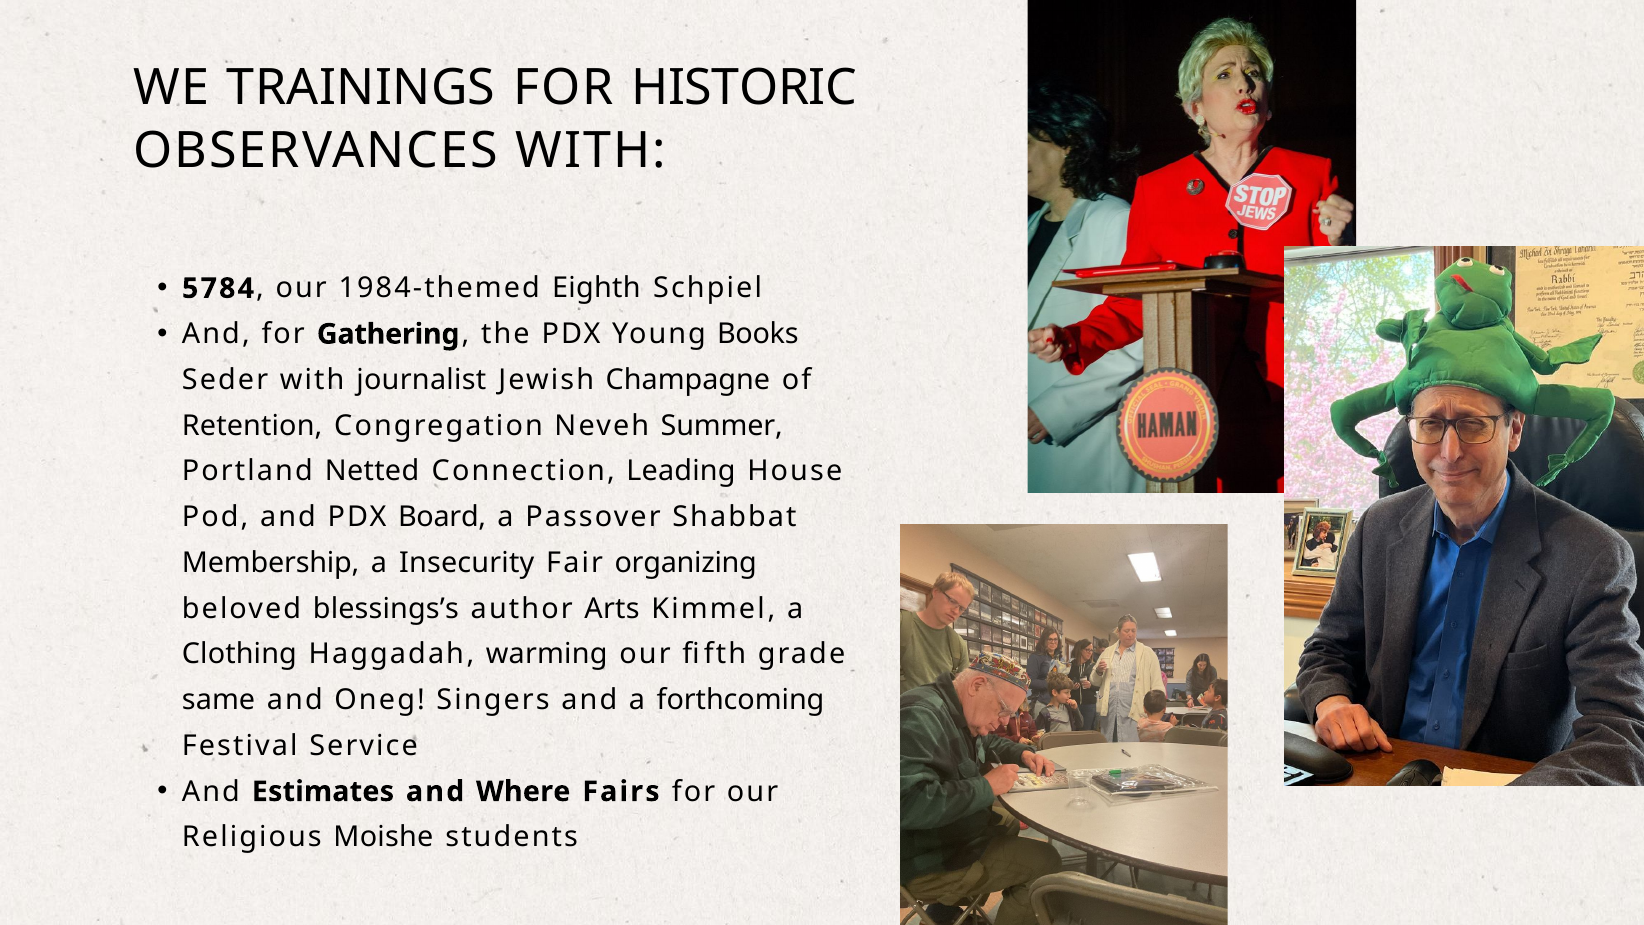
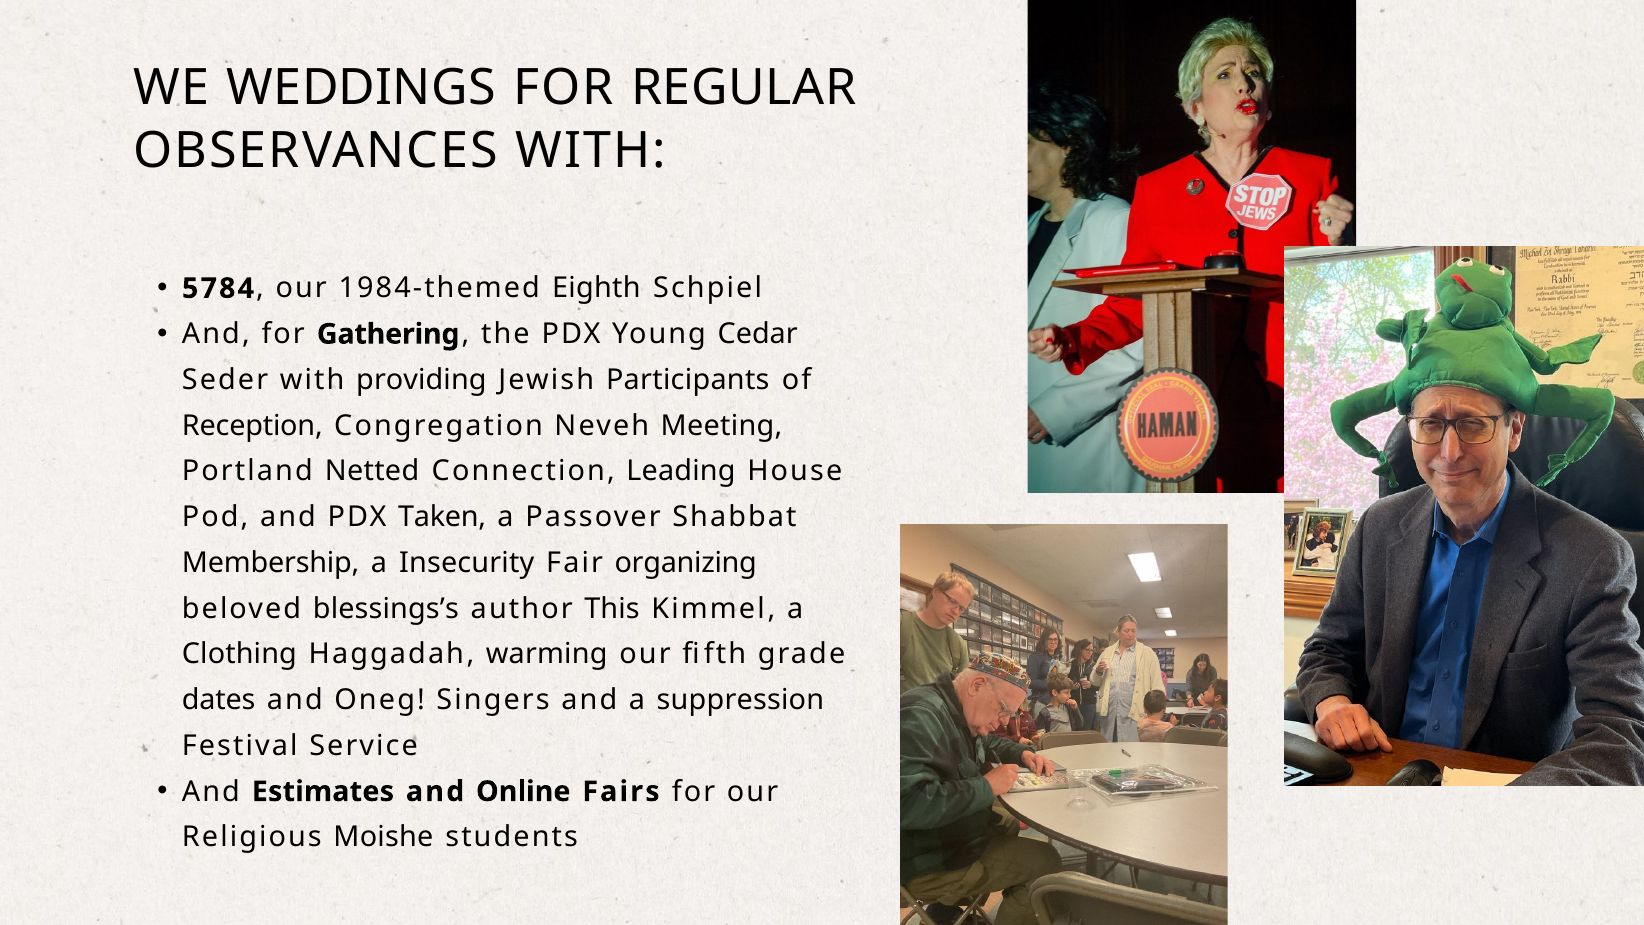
TRAININGS: TRAININGS -> WEDDINGS
HISTORIC: HISTORIC -> REGULAR
Books: Books -> Cedar
journalist: journalist -> providing
Champagne: Champagne -> Participants
Retention: Retention -> Reception
Summer: Summer -> Meeting
Board: Board -> Taken
Arts: Arts -> This
same: same -> dates
forthcoming: forthcoming -> suppression
Where: Where -> Online
